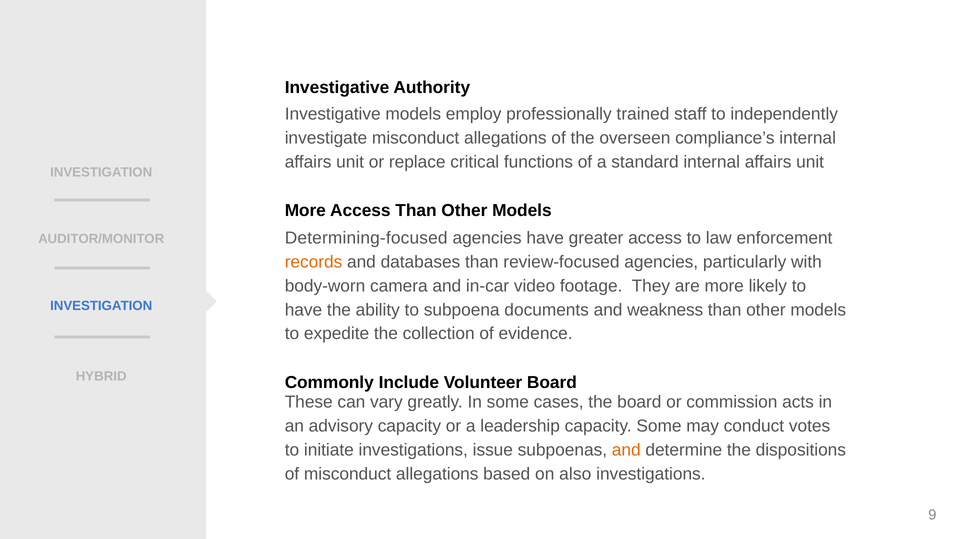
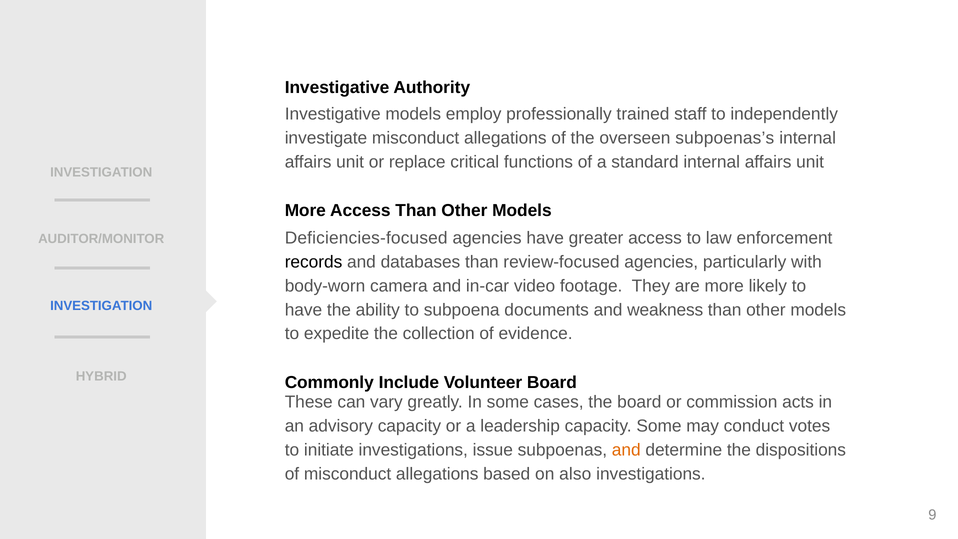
compliance’s: compliance’s -> subpoenas’s
Determining-focused: Determining-focused -> Deficiencies-focused
records colour: orange -> black
